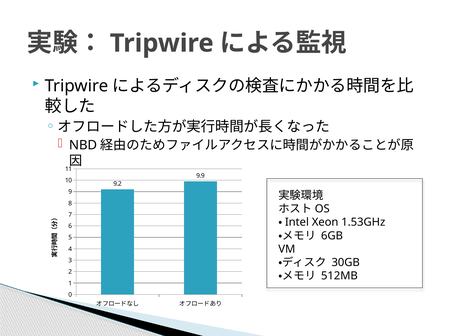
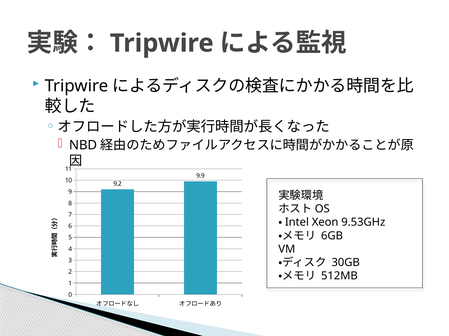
1.53GHz: 1.53GHz -> 9.53GHz
